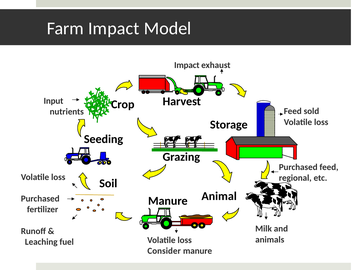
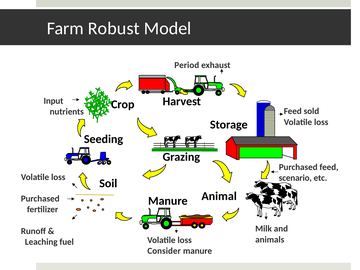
Farm Impact: Impact -> Robust
Impact at (187, 65): Impact -> Period
regional: regional -> scenario
